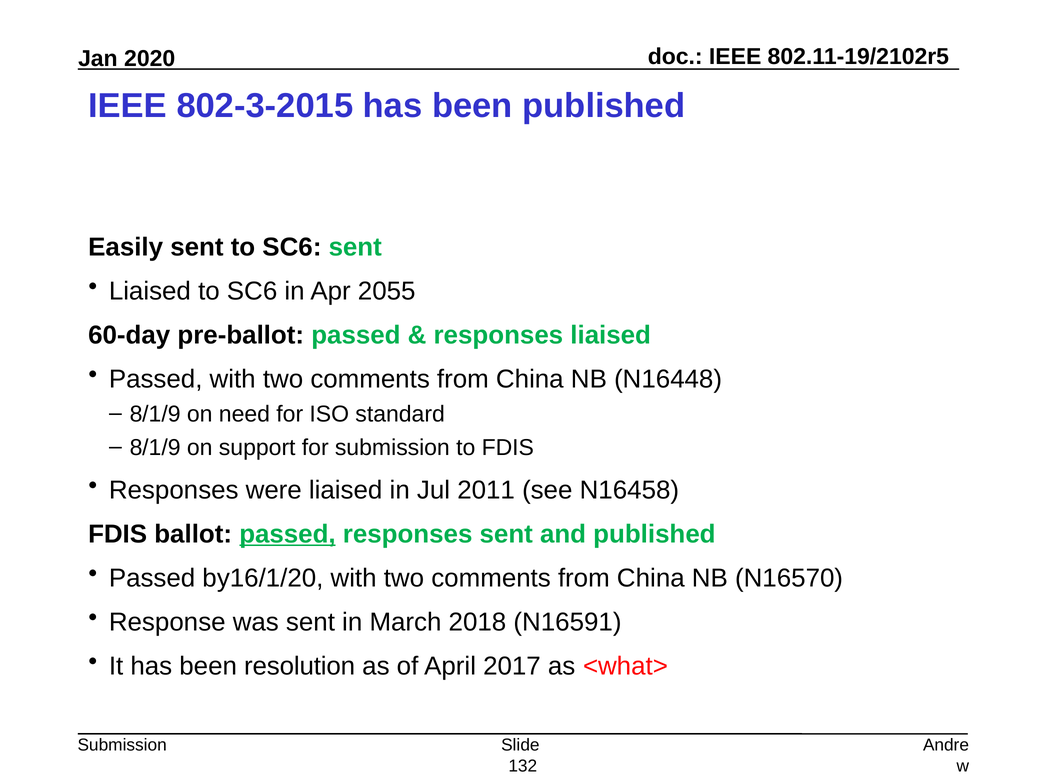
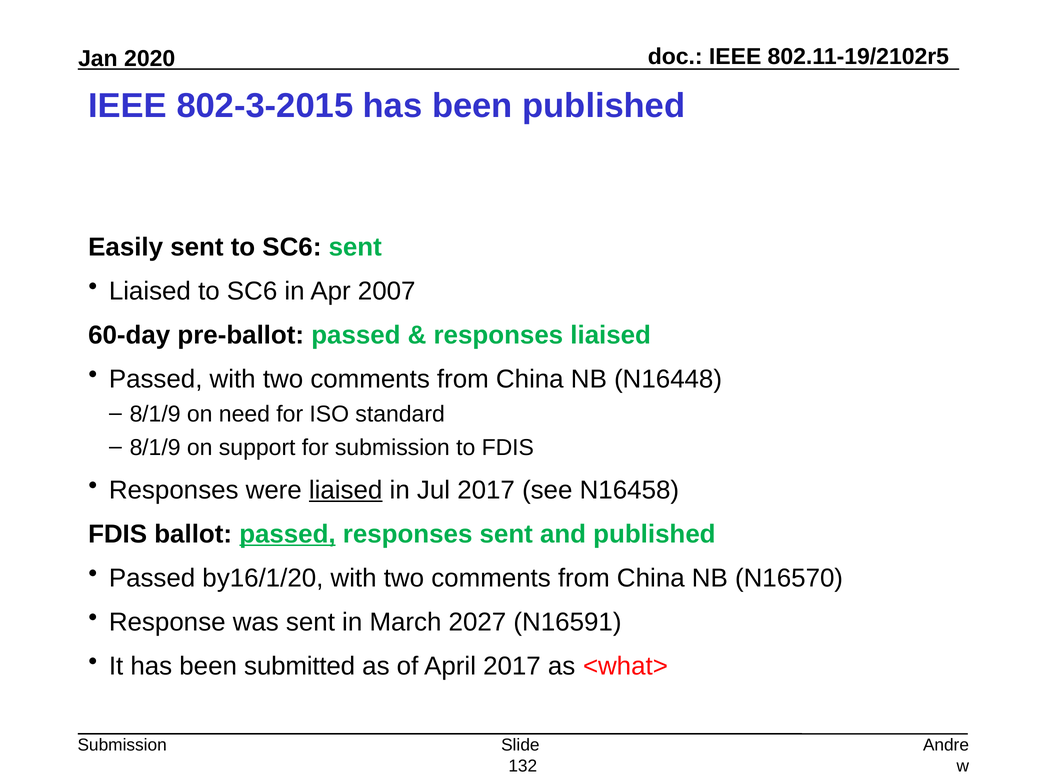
2055: 2055 -> 2007
liaised at (346, 490) underline: none -> present
Jul 2011: 2011 -> 2017
2018: 2018 -> 2027
resolution: resolution -> submitted
